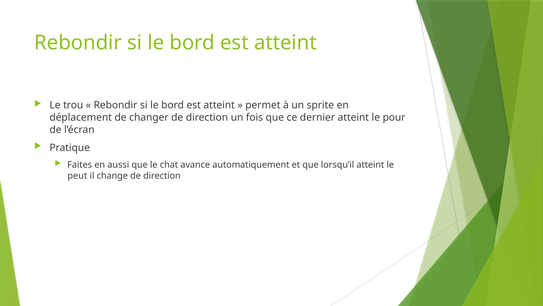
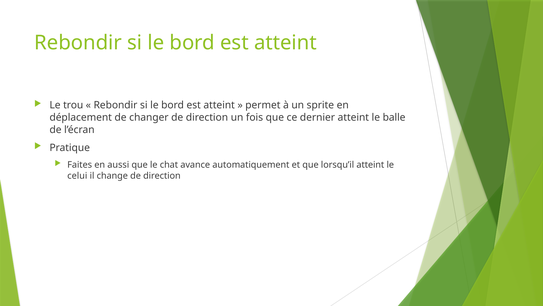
pour: pour -> balle
peut: peut -> celui
